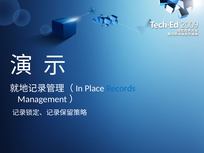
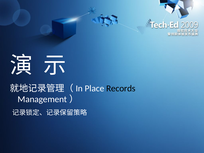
Records colour: blue -> black
